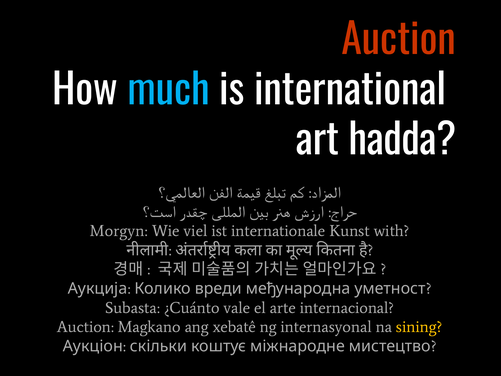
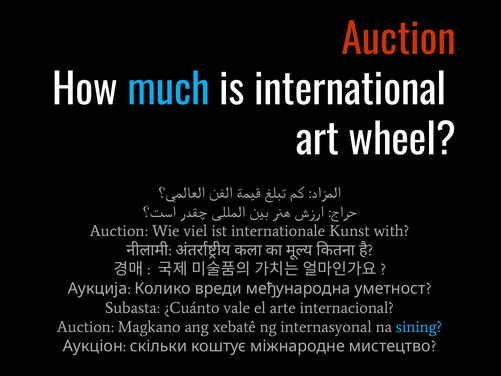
hadda: hadda -> wheel
Morgyn at (119, 231): Morgyn -> Auction
sining colour: yellow -> light blue
